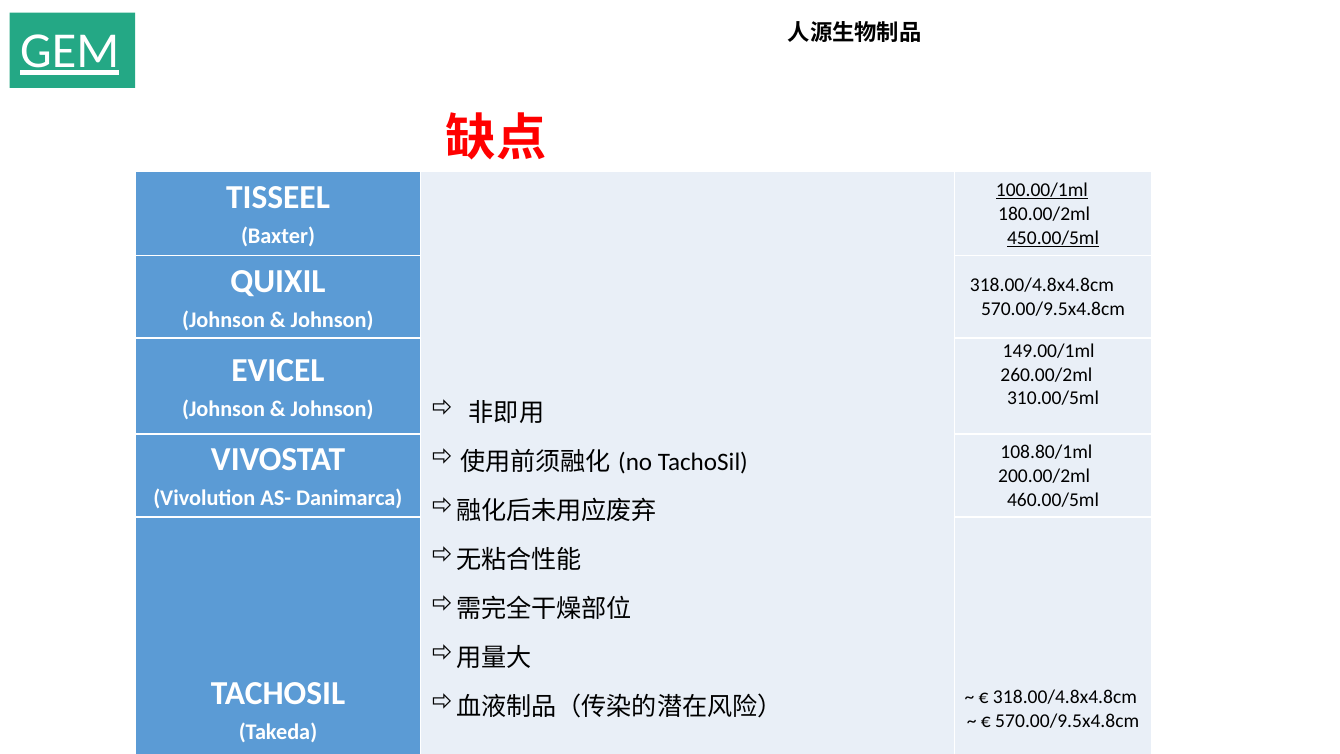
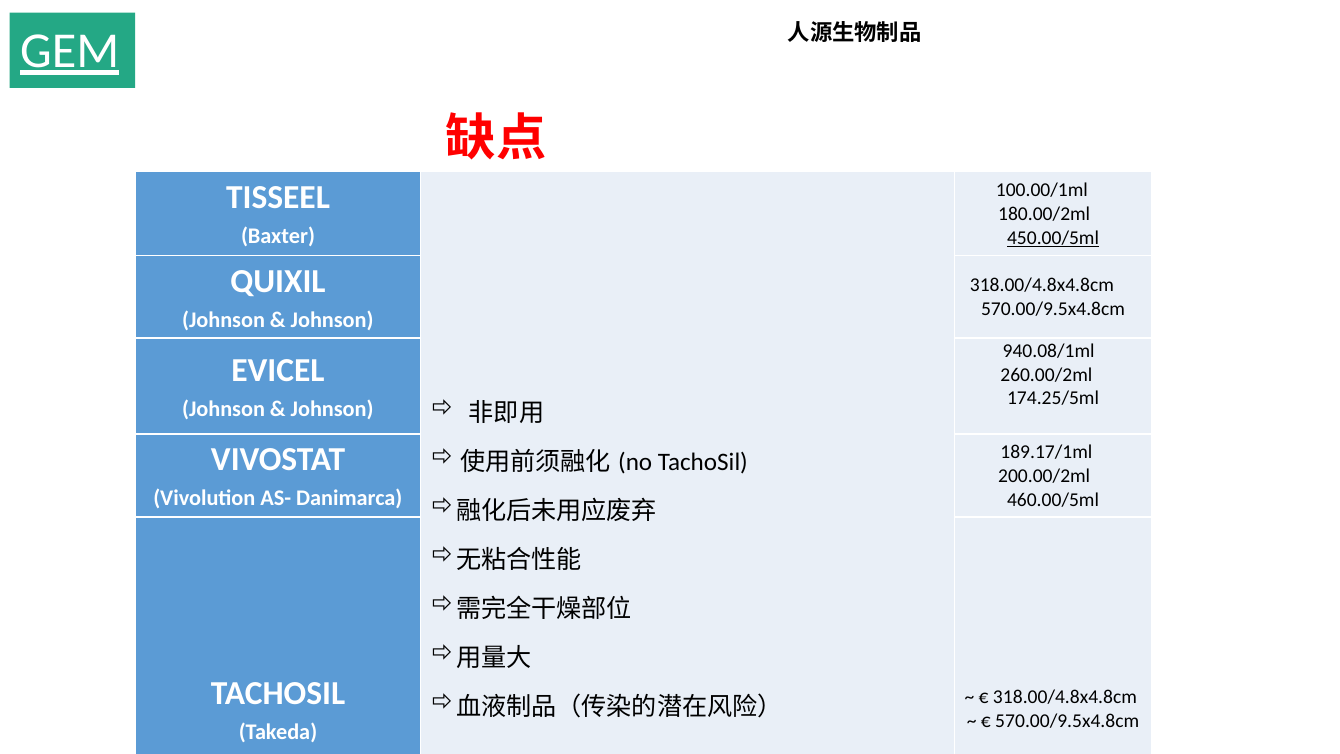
100.00/1ml underline: present -> none
149.00/1ml: 149.00/1ml -> 940.08/1ml
310.00/5ml: 310.00/5ml -> 174.25/5ml
108.80/1ml: 108.80/1ml -> 189.17/1ml
